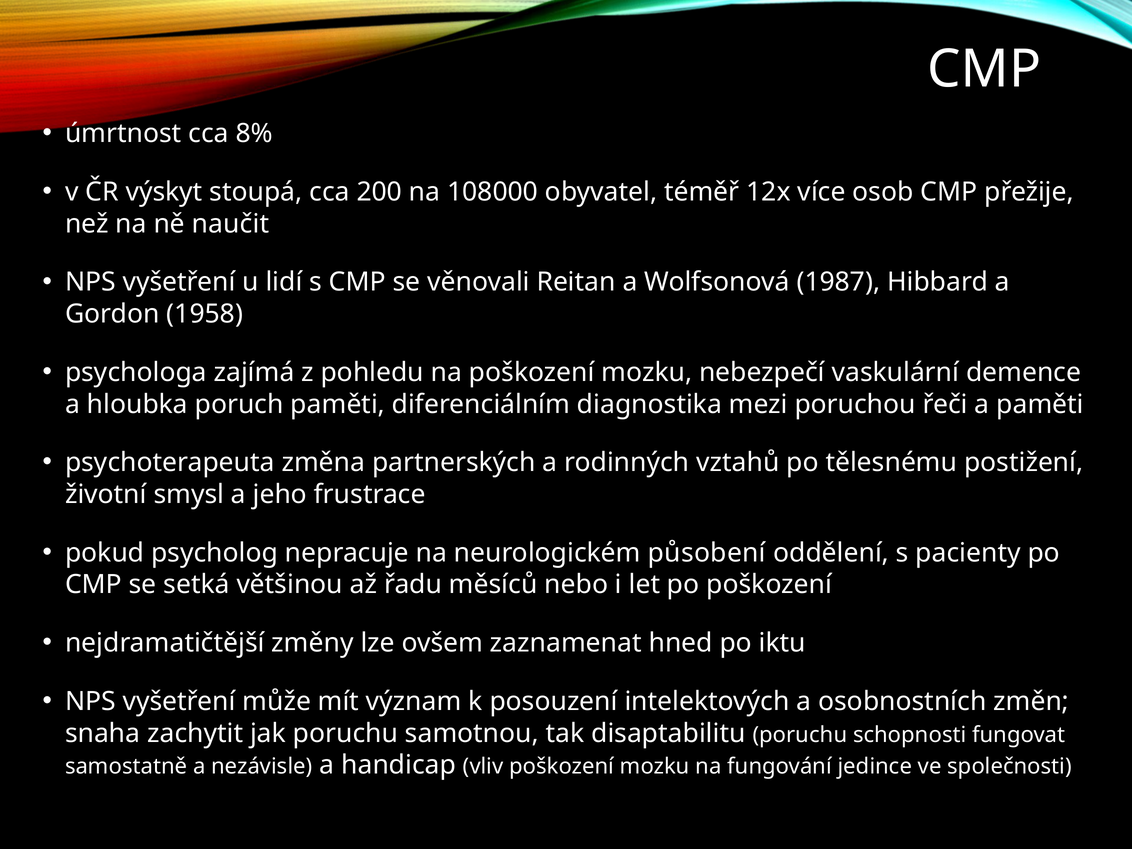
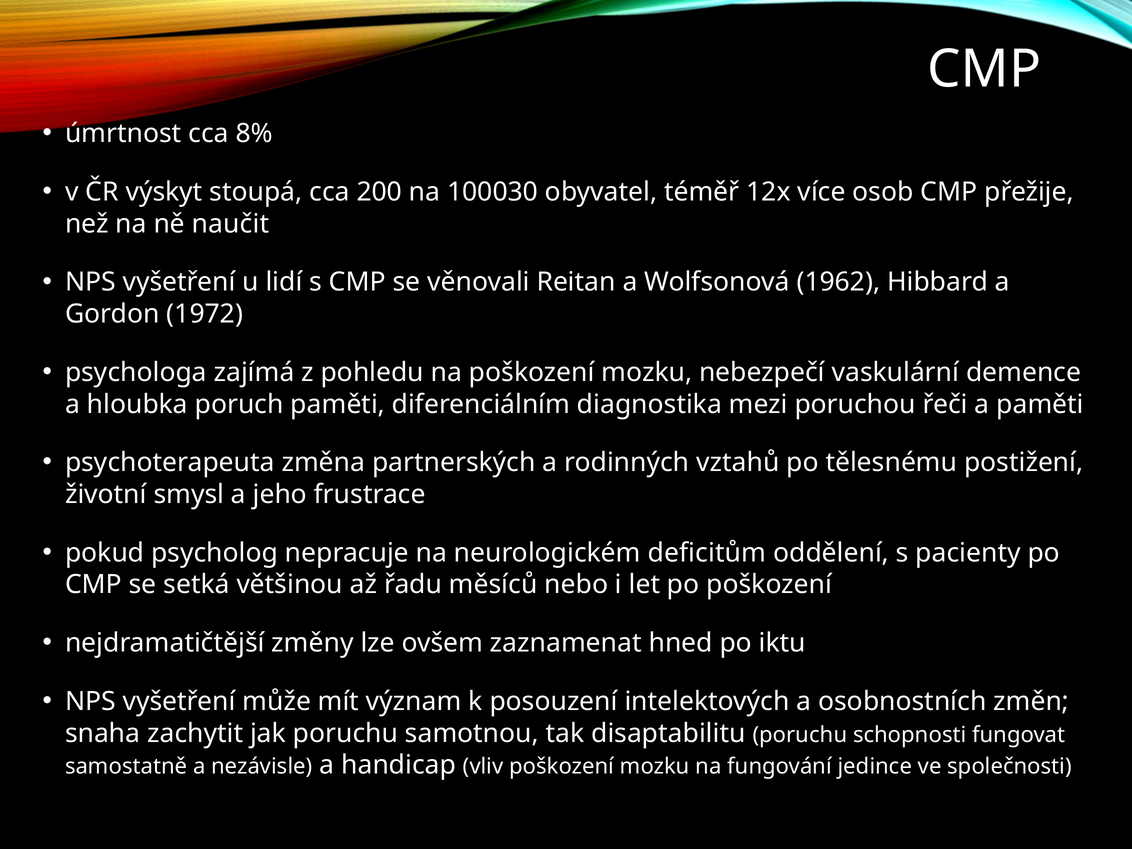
108000: 108000 -> 100030
1987: 1987 -> 1962
1958: 1958 -> 1972
působení: působení -> deficitům
